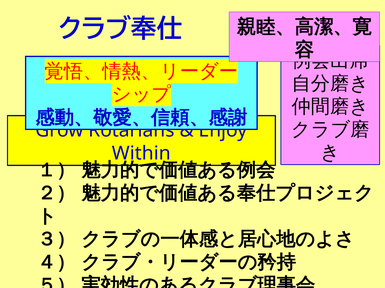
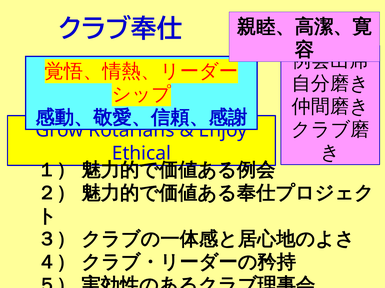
Within: Within -> Ethical
